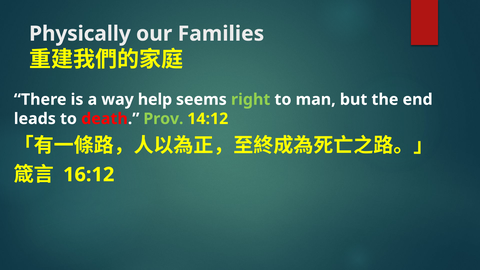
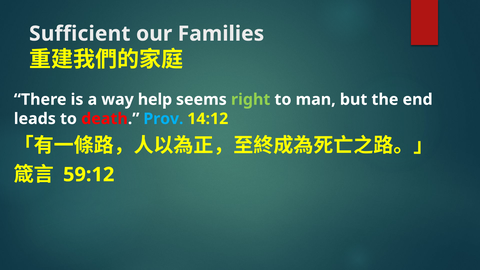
Physically: Physically -> Sufficient
Prov colour: light green -> light blue
16:12: 16:12 -> 59:12
